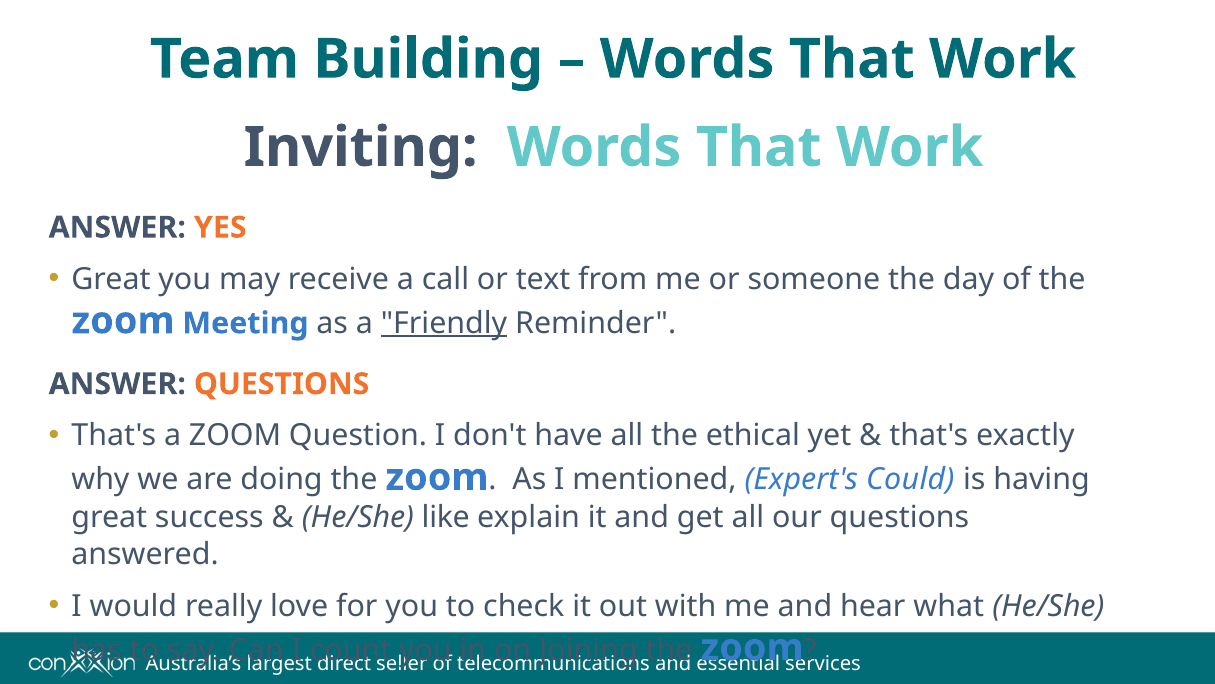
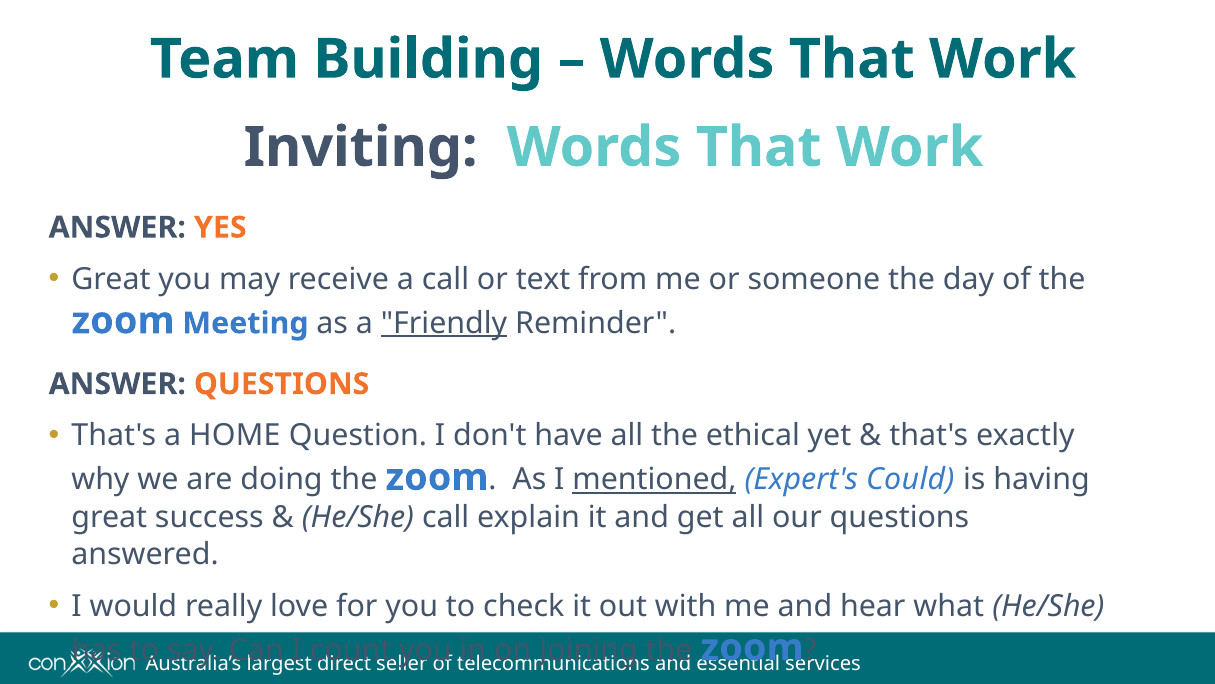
a ZOOM: ZOOM -> HOME
mentioned underline: none -> present
He/She like: like -> call
